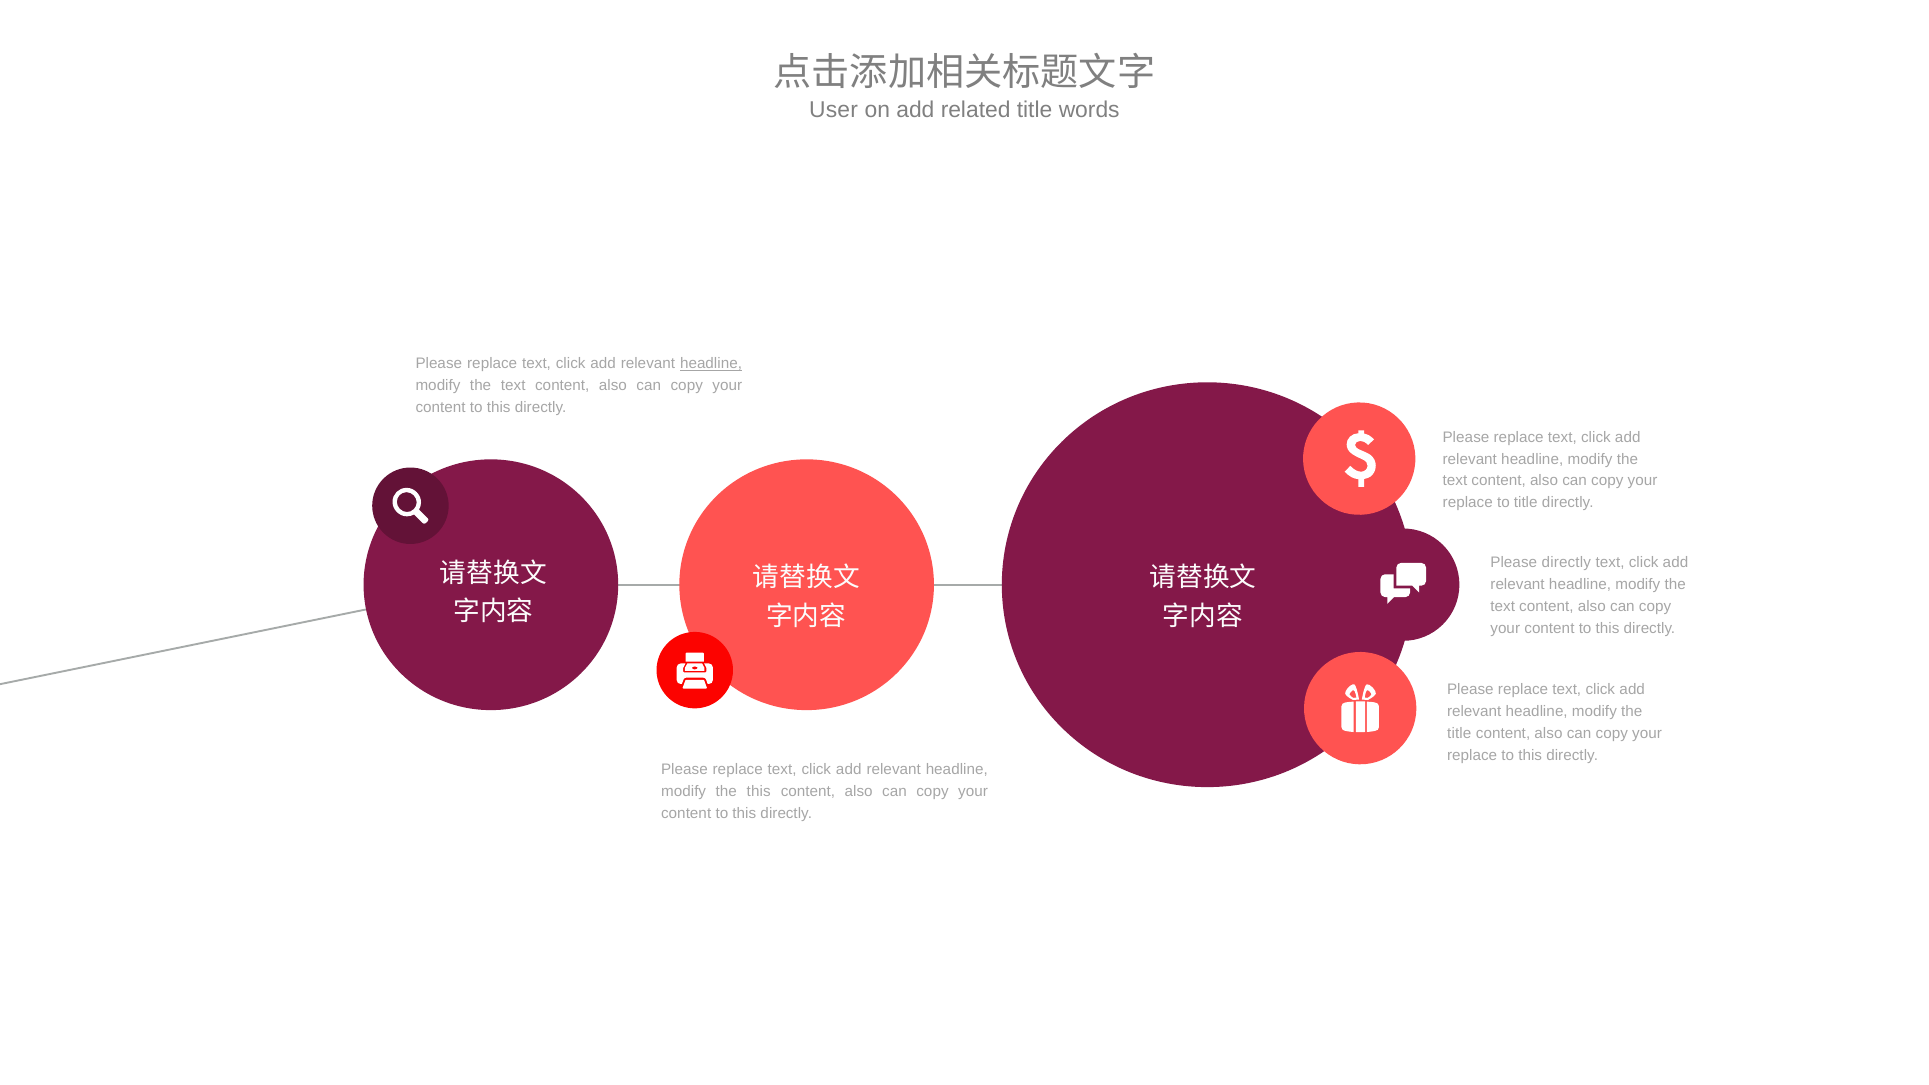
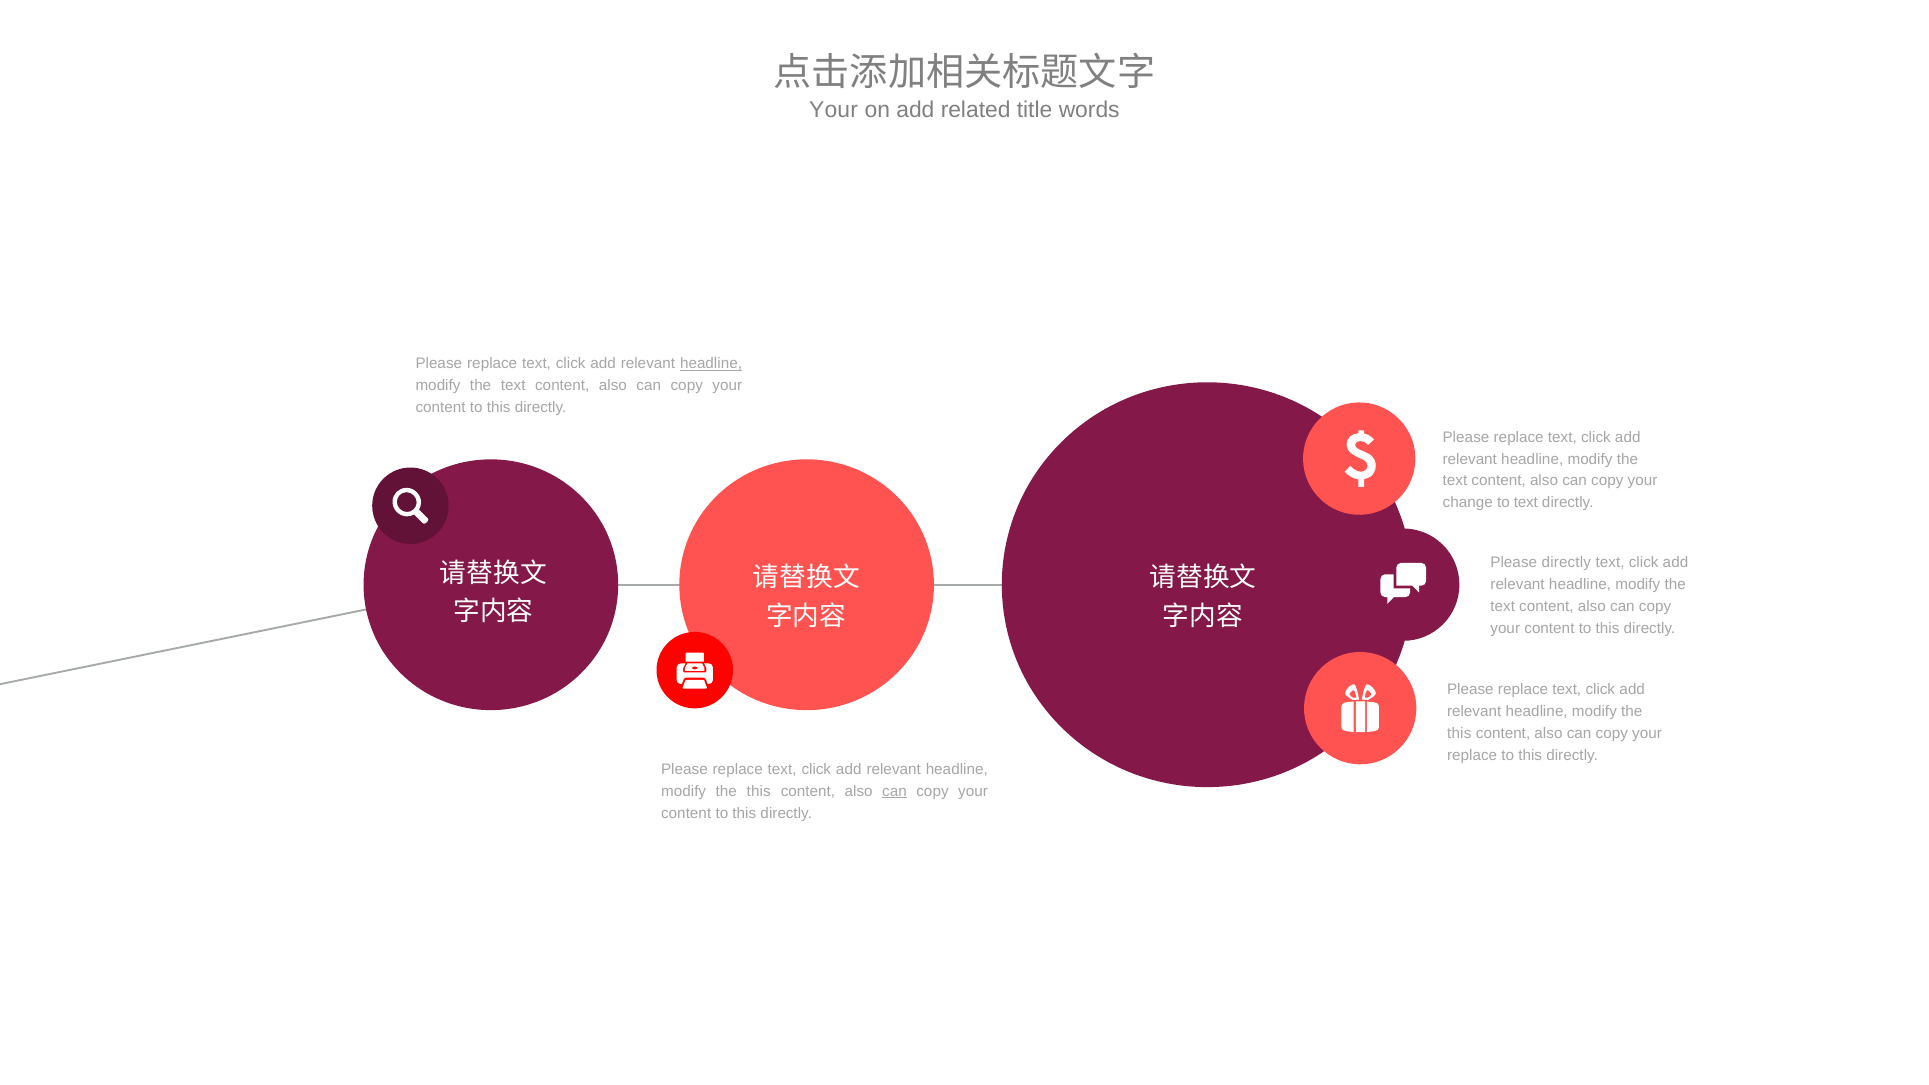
User at (834, 110): User -> Your
replace at (1468, 503): replace -> change
to title: title -> text
title at (1459, 733): title -> this
can at (894, 791) underline: none -> present
